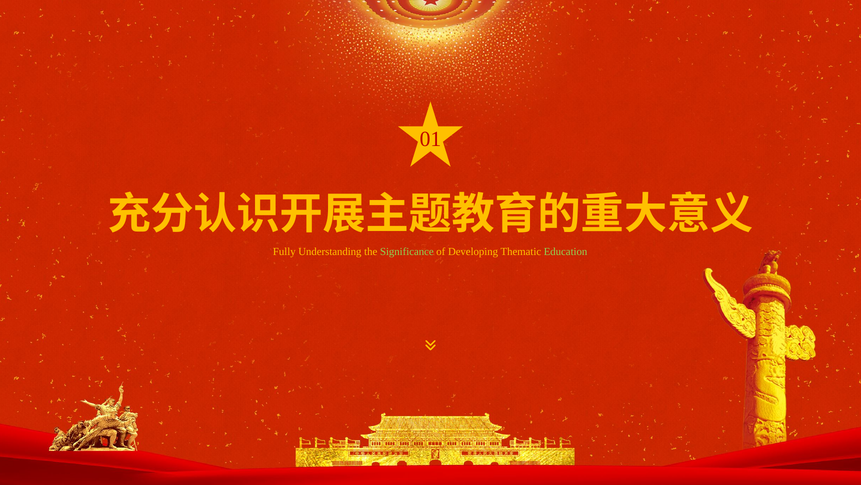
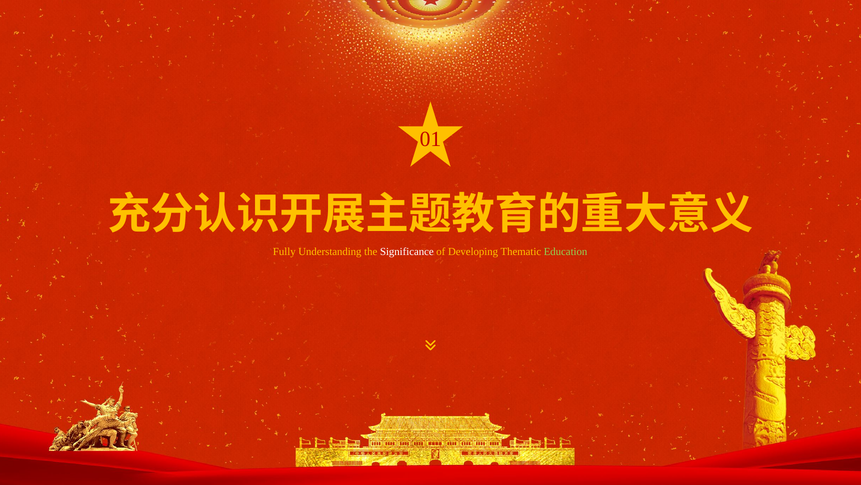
Significance colour: light green -> white
